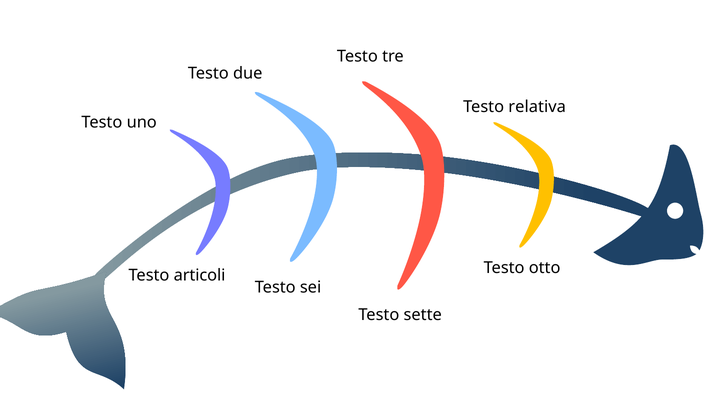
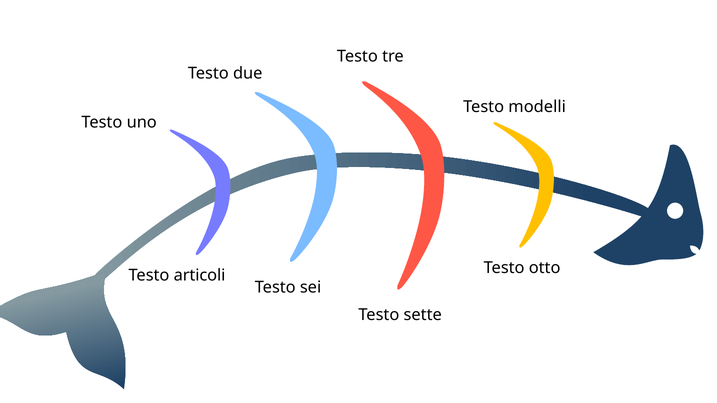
relativa: relativa -> modelli
